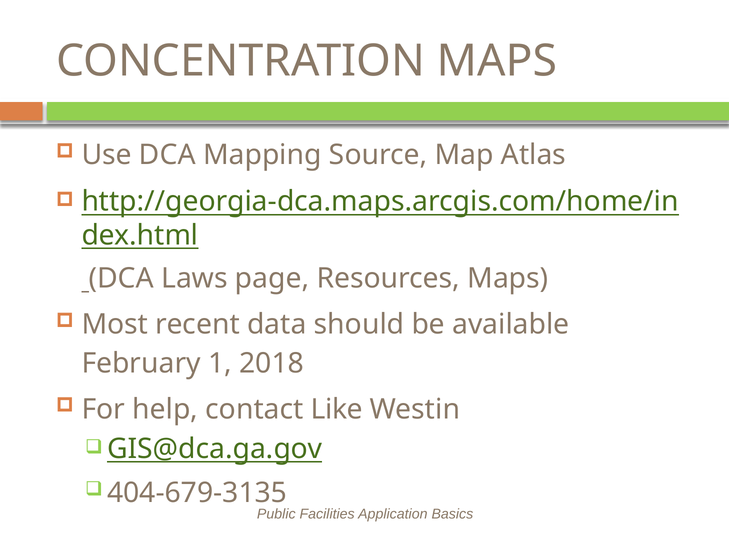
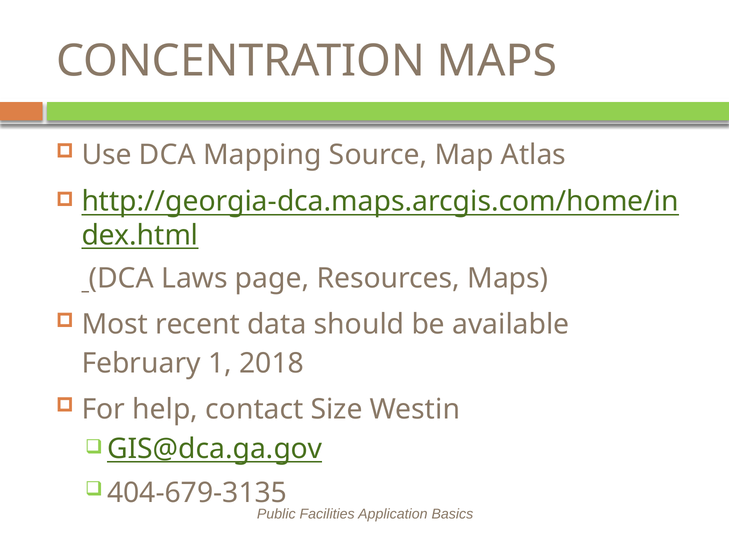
Like: Like -> Size
